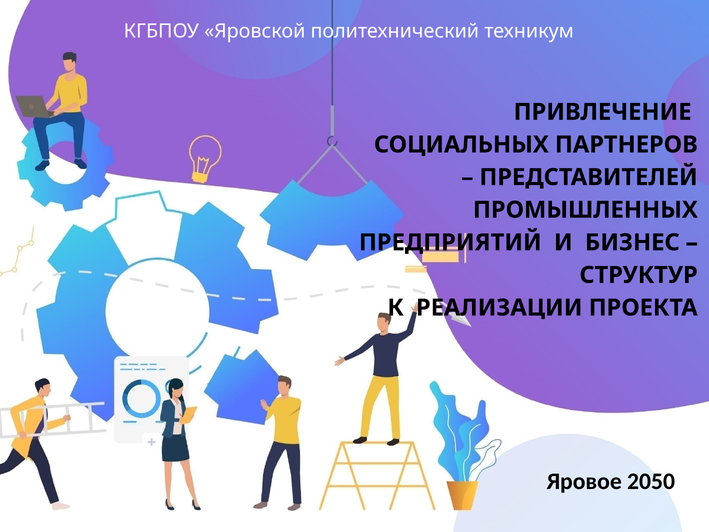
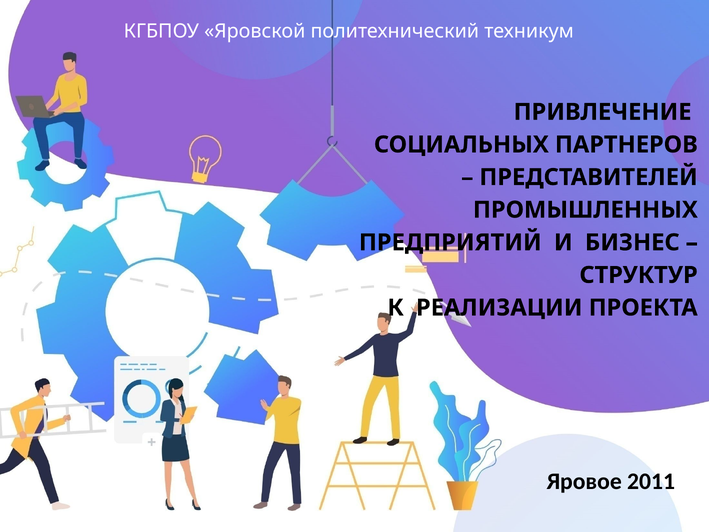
2050: 2050 -> 2011
